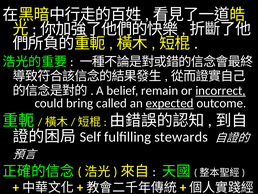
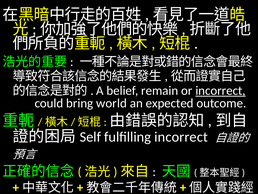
called: called -> world
expected underline: present -> none
fulfilling stewards: stewards -> incorrect
